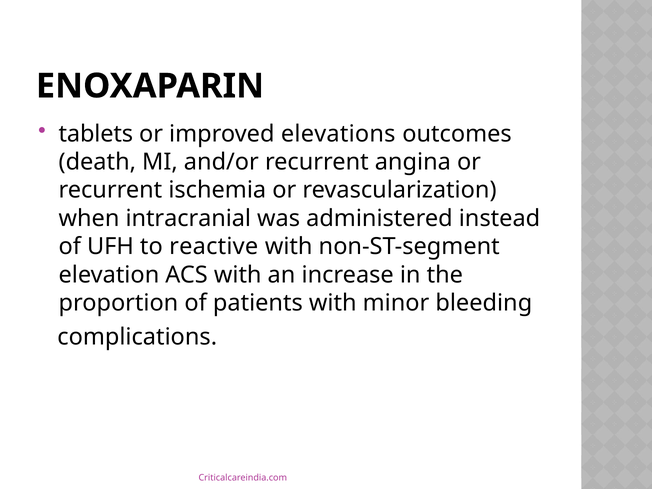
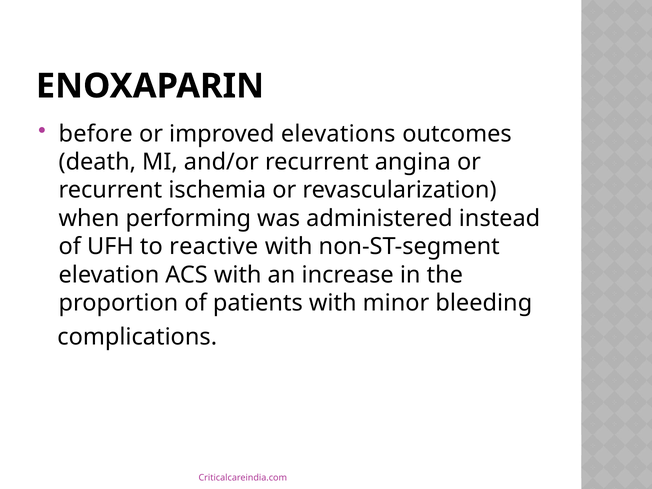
tablets: tablets -> before
intracranial: intracranial -> performing
